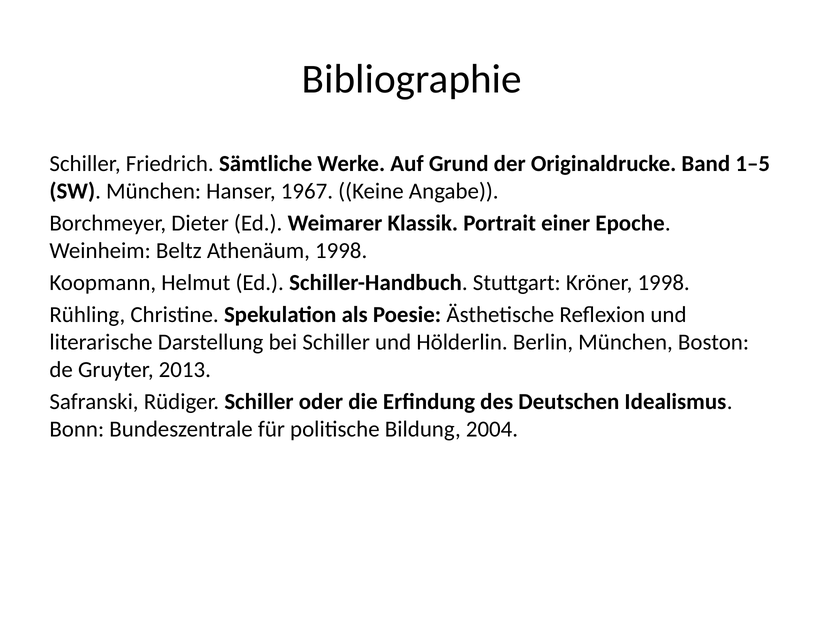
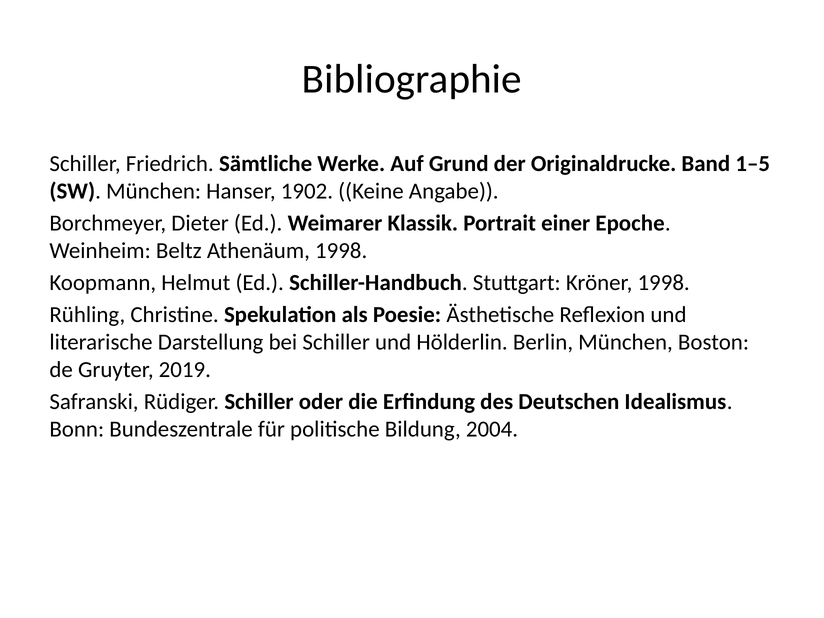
1967: 1967 -> 1902
2013: 2013 -> 2019
